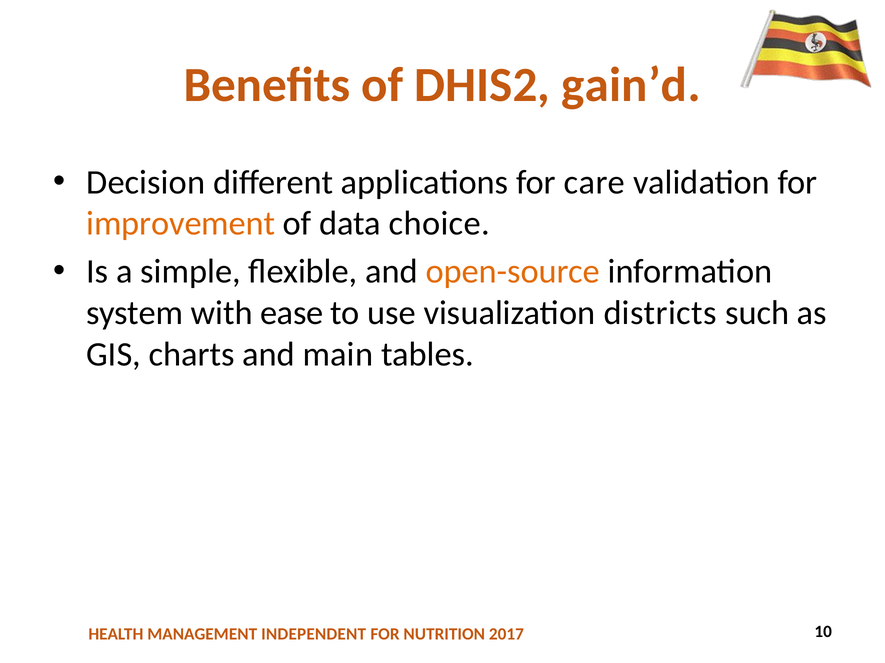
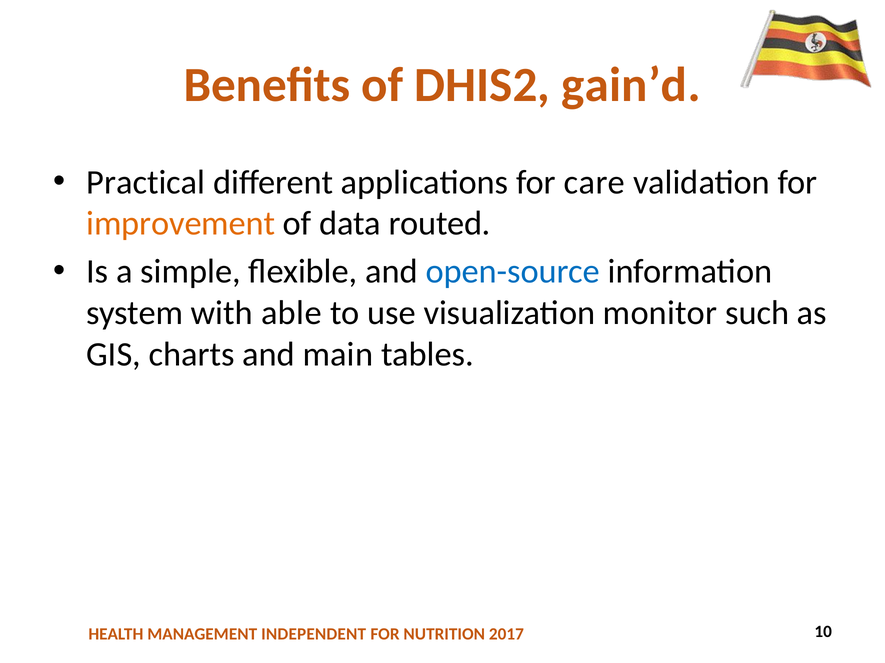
Decision: Decision -> Practical
choice: choice -> routed
open-source colour: orange -> blue
ease: ease -> able
districts: districts -> monitor
